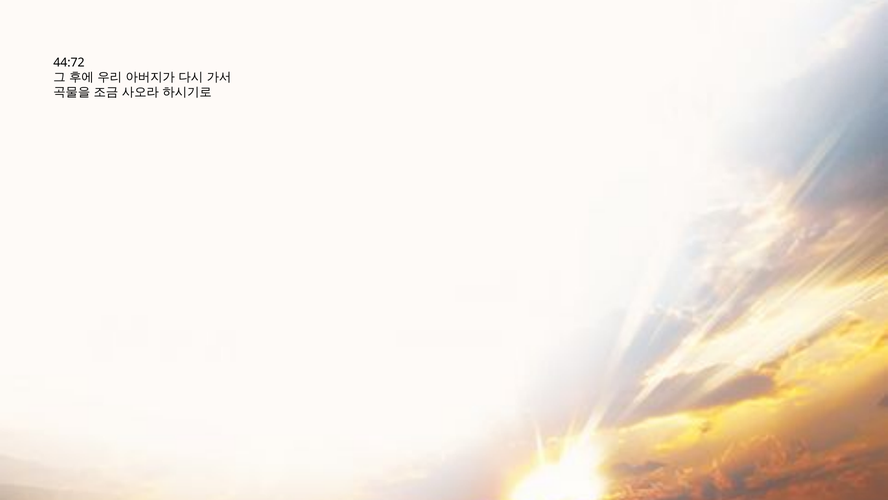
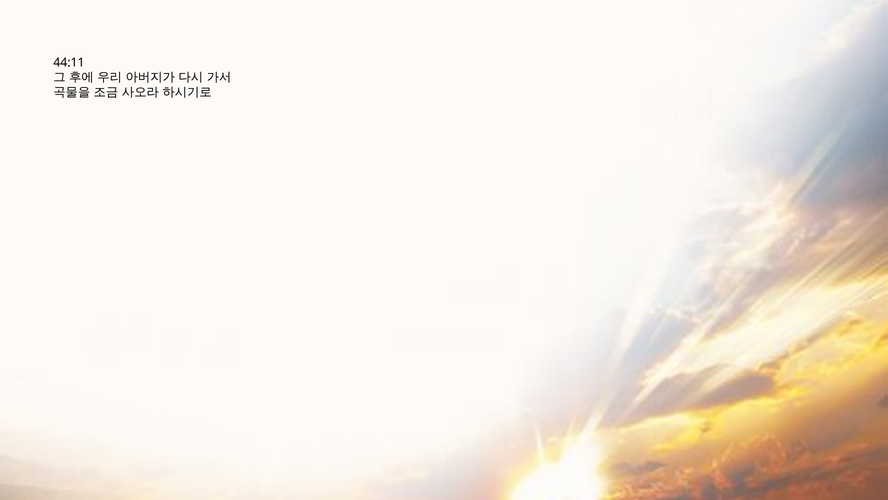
44:72: 44:72 -> 44:11
